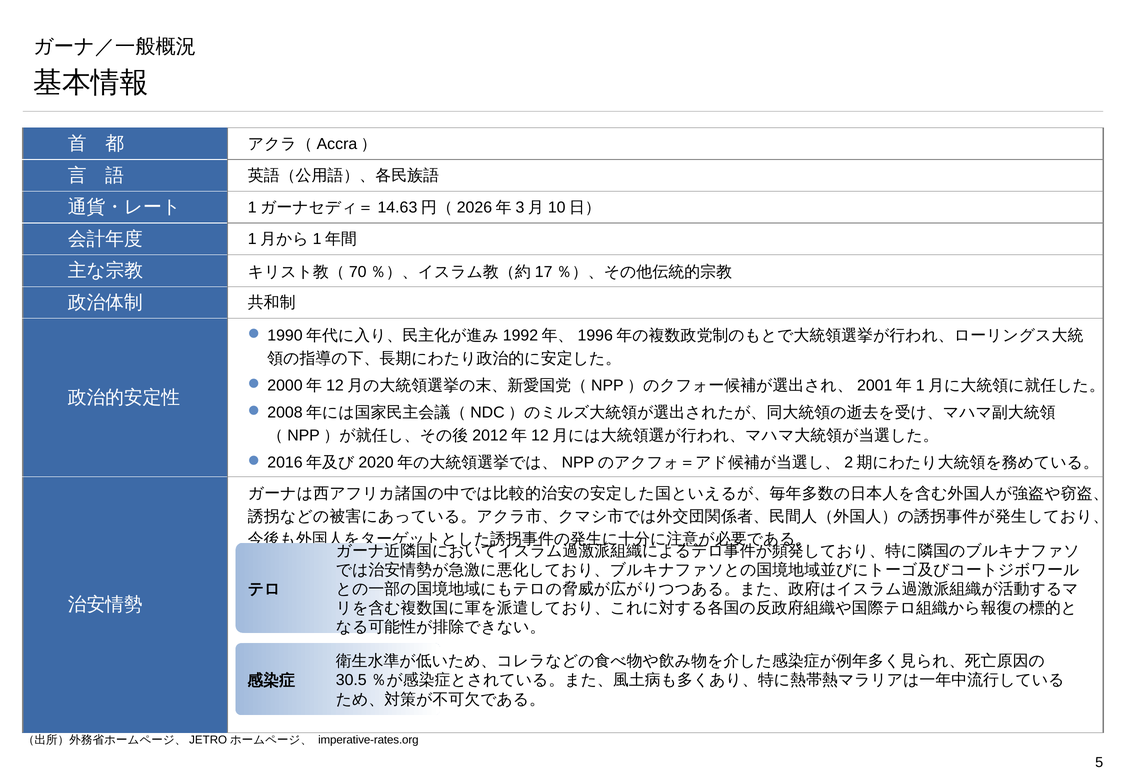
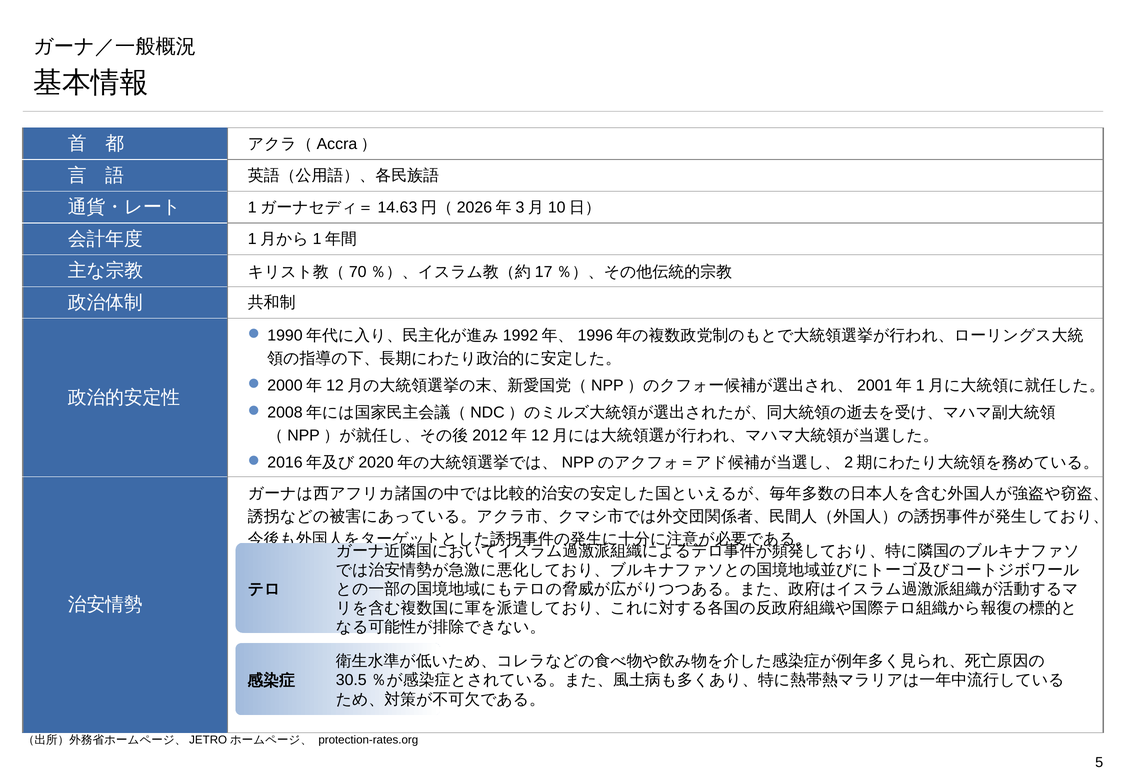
imperative-rates.org: imperative-rates.org -> protection-rates.org
